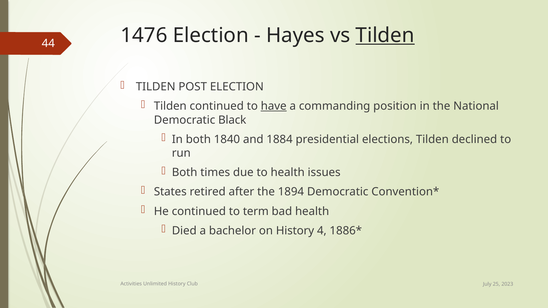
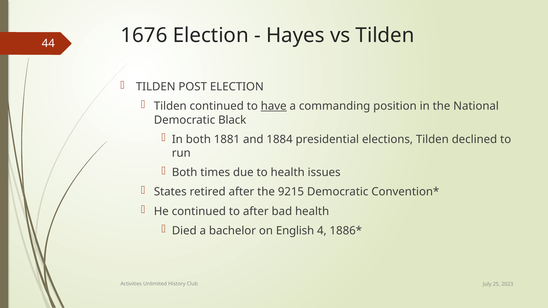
1476: 1476 -> 1676
Tilden at (385, 35) underline: present -> none
1840: 1840 -> 1881
1894: 1894 -> 9215
to term: term -> after
on History: History -> English
